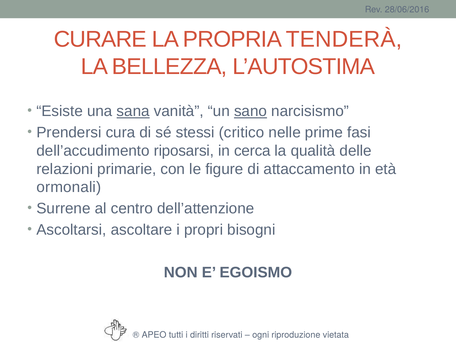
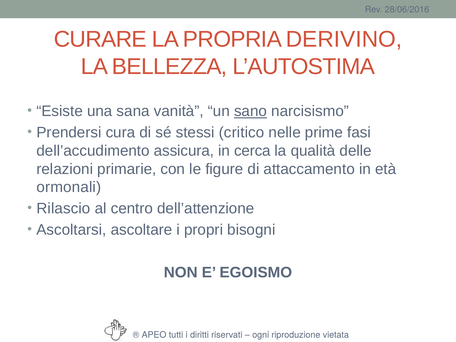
TENDERÀ: TENDERÀ -> DERIVINO
sana underline: present -> none
riposarsi: riposarsi -> assicura
Surrene: Surrene -> Rilascio
